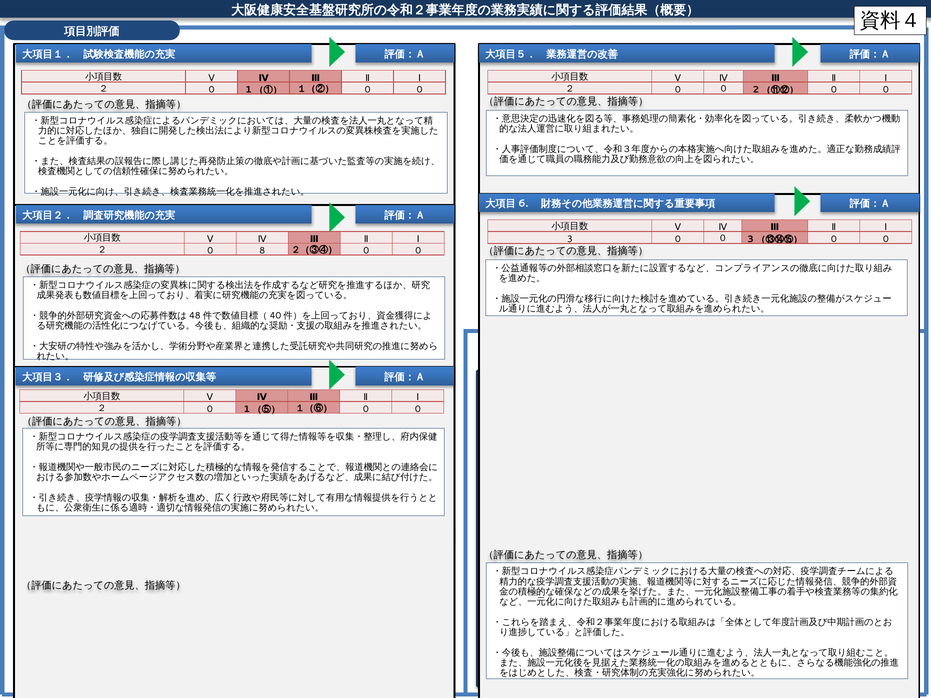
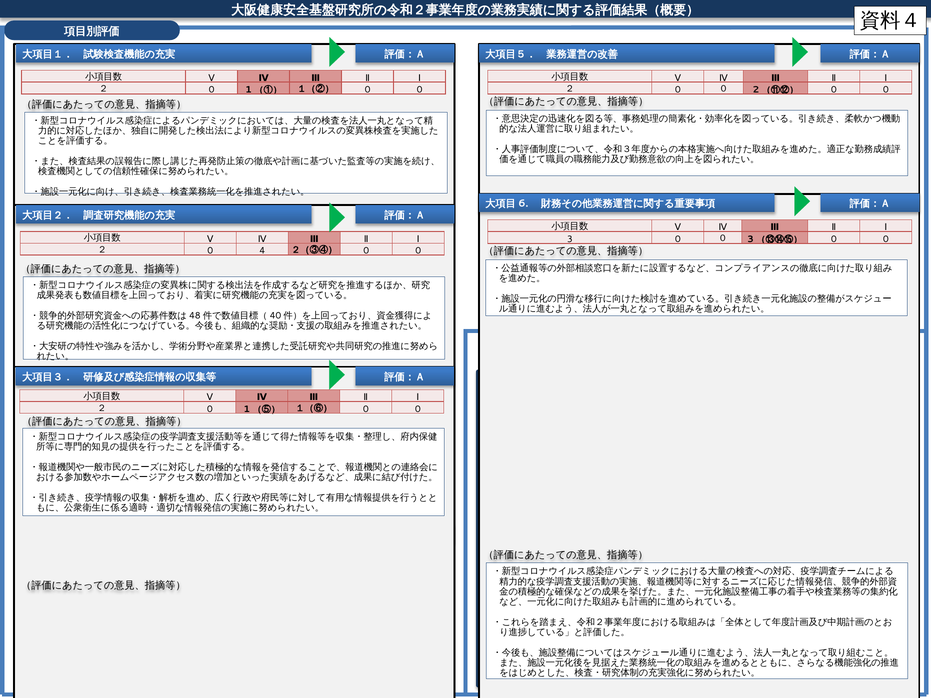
8: 8 -> 4
